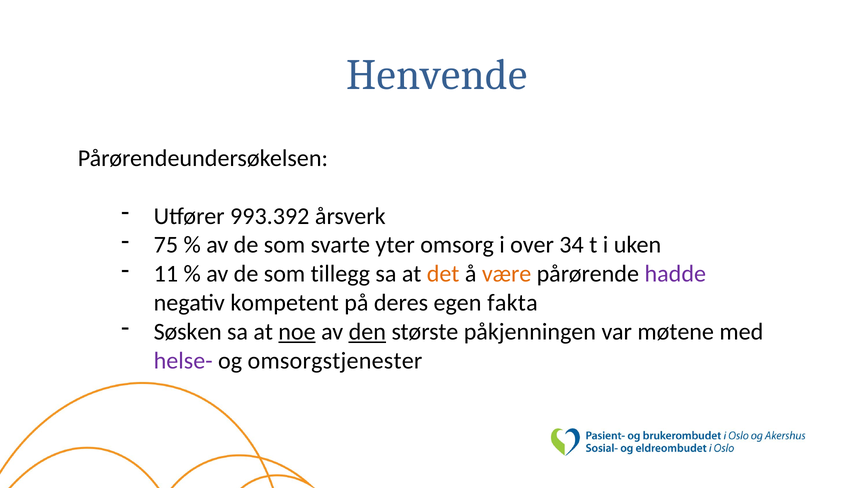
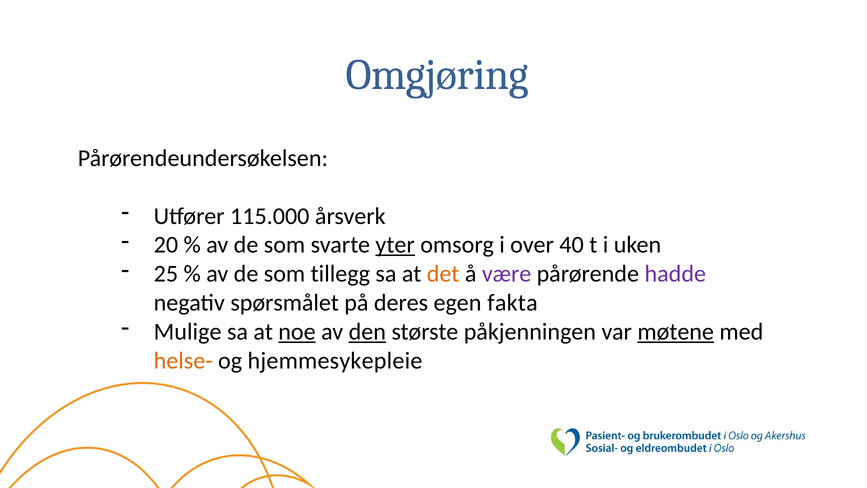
Henvende: Henvende -> Omgjøring
993.392: 993.392 -> 115.000
75: 75 -> 20
yter underline: none -> present
34: 34 -> 40
11: 11 -> 25
være colour: orange -> purple
kompetent: kompetent -> spørsmålet
Søsken: Søsken -> Mulige
møtene underline: none -> present
helse- colour: purple -> orange
omsorgstjenester: omsorgstjenester -> hjemmesykepleie
